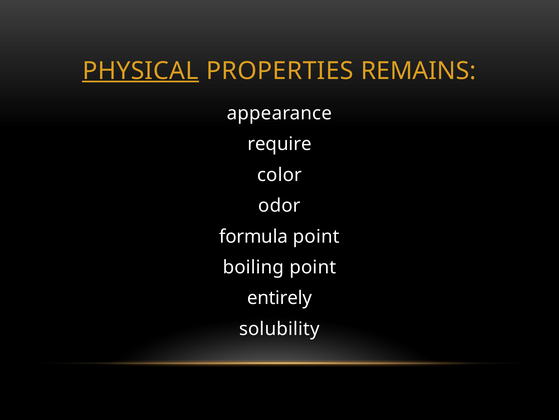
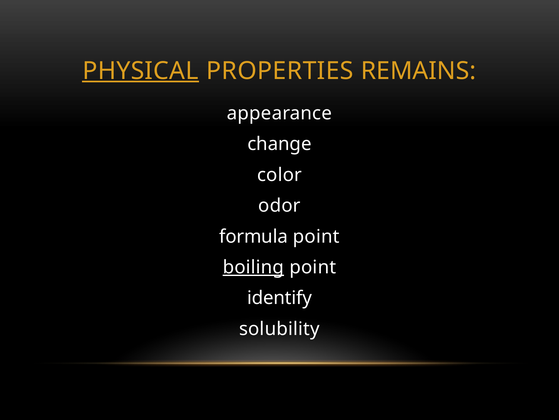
require: require -> change
boiling underline: none -> present
entirely: entirely -> identify
